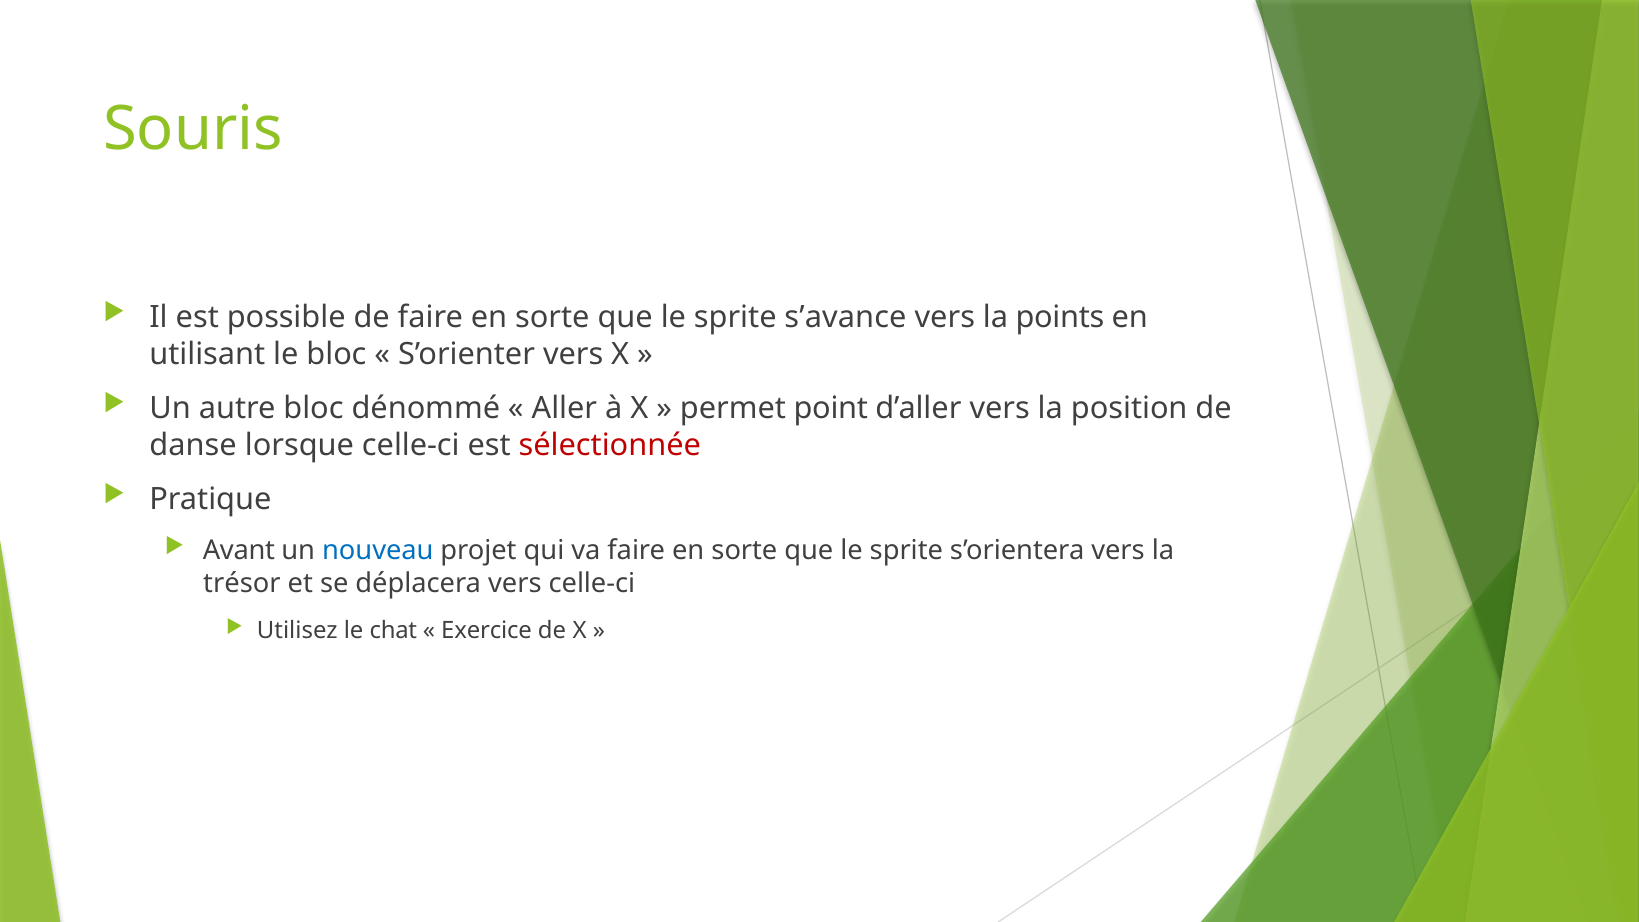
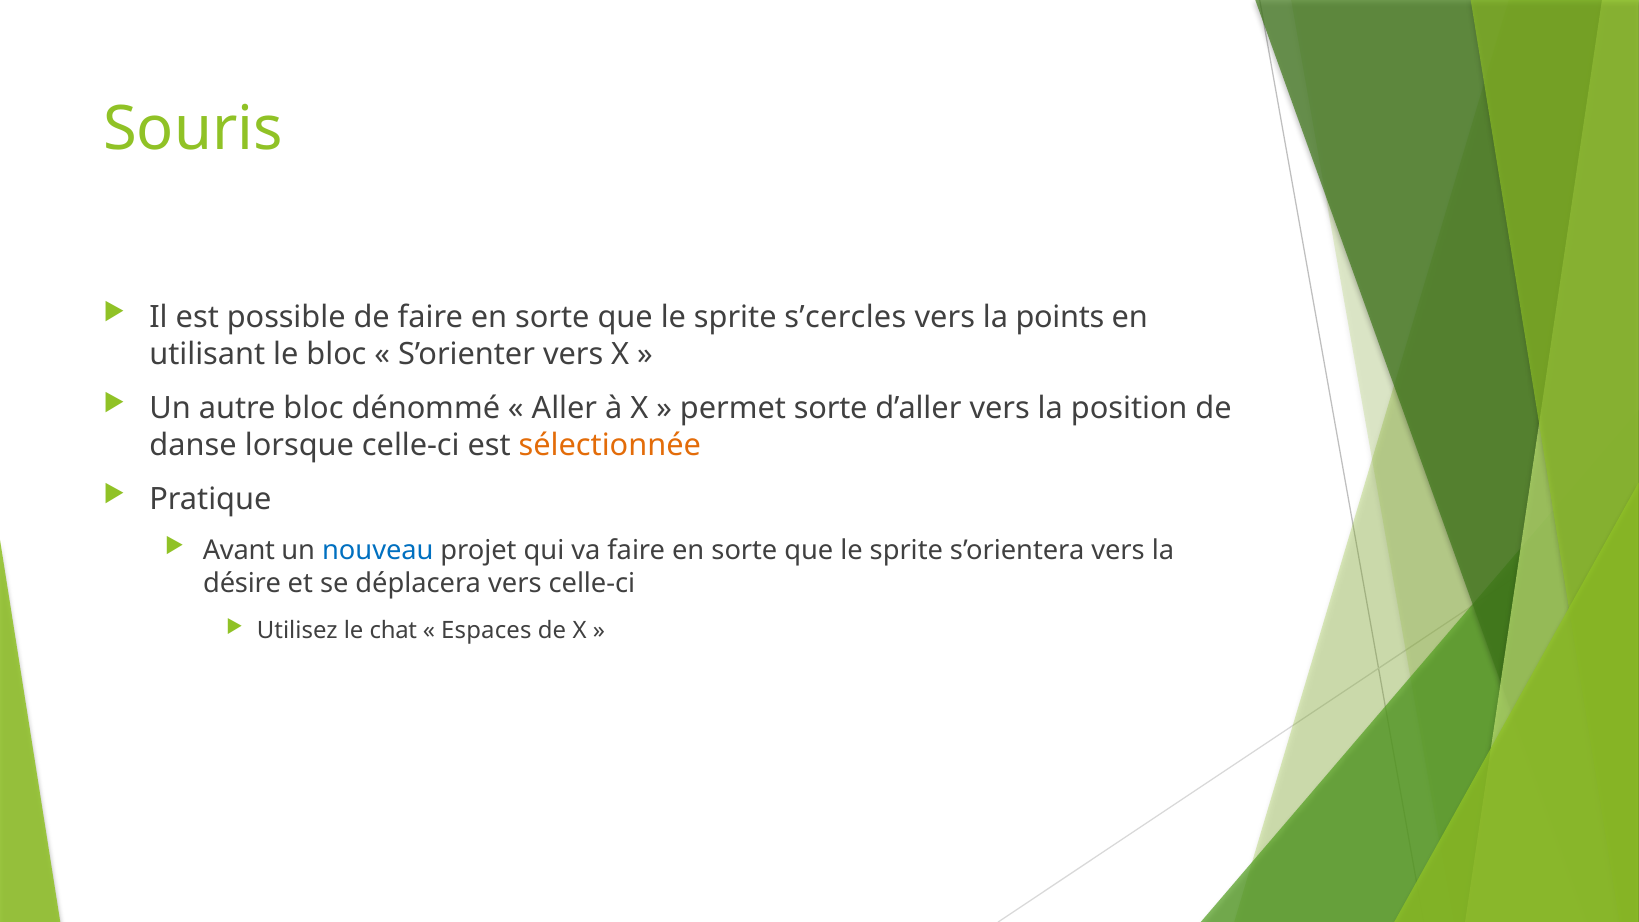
s’avance: s’avance -> s’cercles
permet point: point -> sorte
sélectionnée colour: red -> orange
trésor: trésor -> désire
Exercice: Exercice -> Espaces
